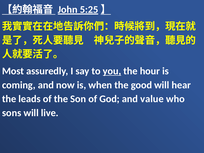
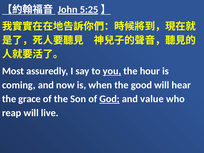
leads: leads -> grace
God underline: none -> present
sons: sons -> reap
